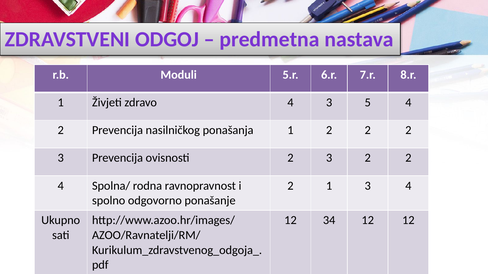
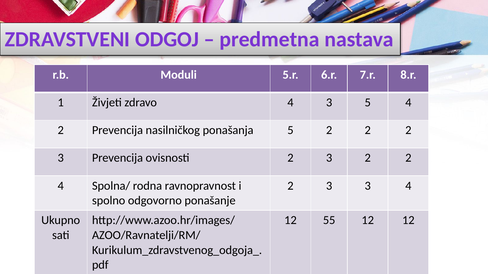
ponašanja 1: 1 -> 5
1 at (329, 186): 1 -> 3
34: 34 -> 55
